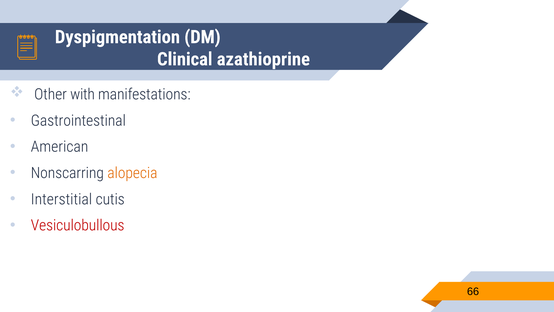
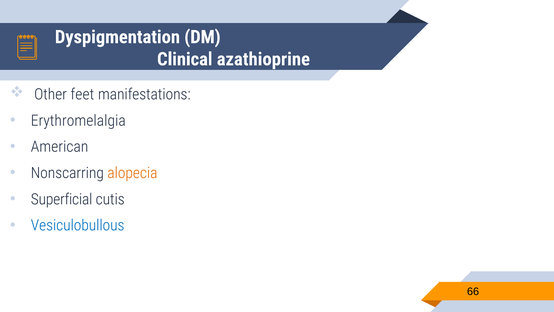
with: with -> feet
Gastrointestinal: Gastrointestinal -> Erythromelalgia
Interstitial: Interstitial -> Superficial
Vesiculobullous colour: red -> blue
